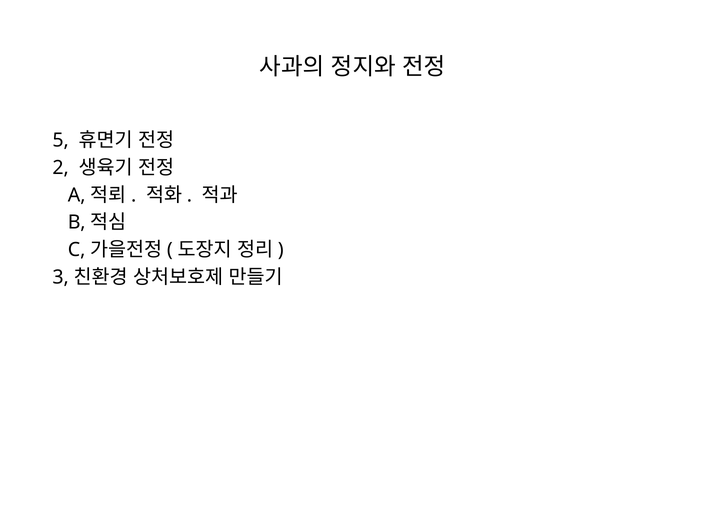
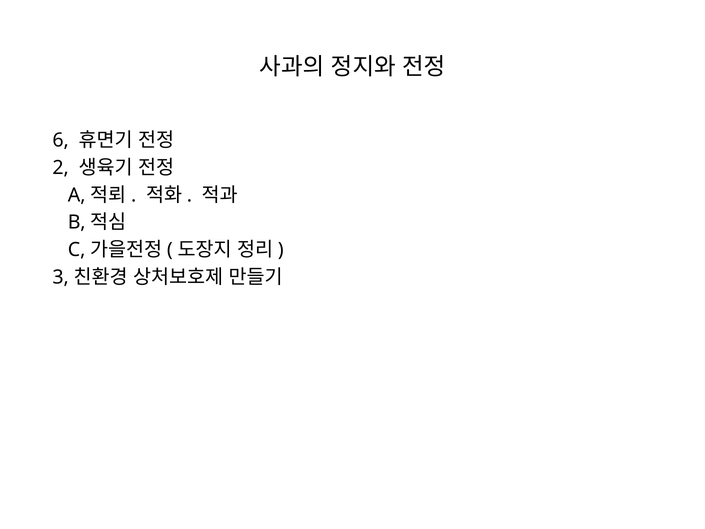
5: 5 -> 6
